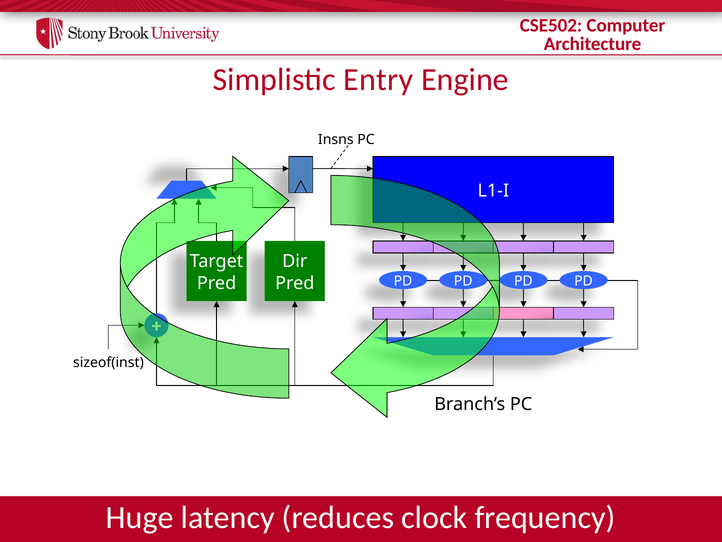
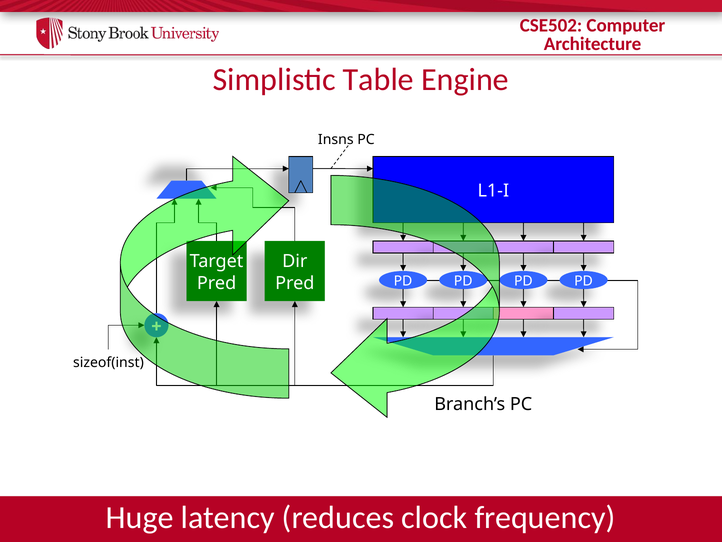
Entry: Entry -> Table
